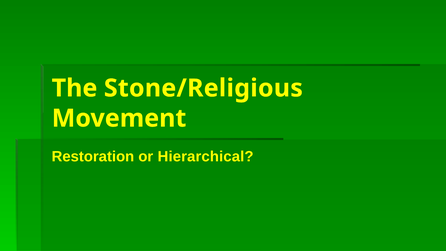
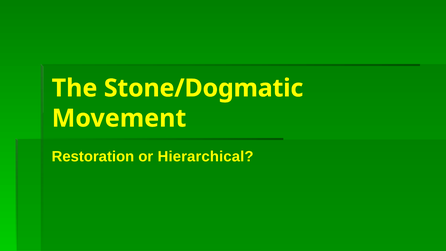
Stone/Religious: Stone/Religious -> Stone/Dogmatic
